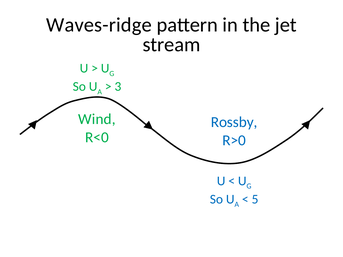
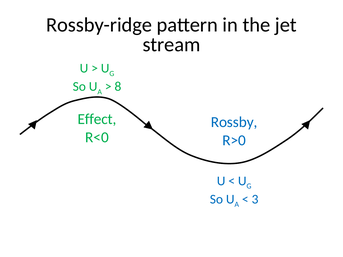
Waves-ridge: Waves-ridge -> Rossby-ridge
3: 3 -> 8
Wind: Wind -> Effect
5: 5 -> 3
